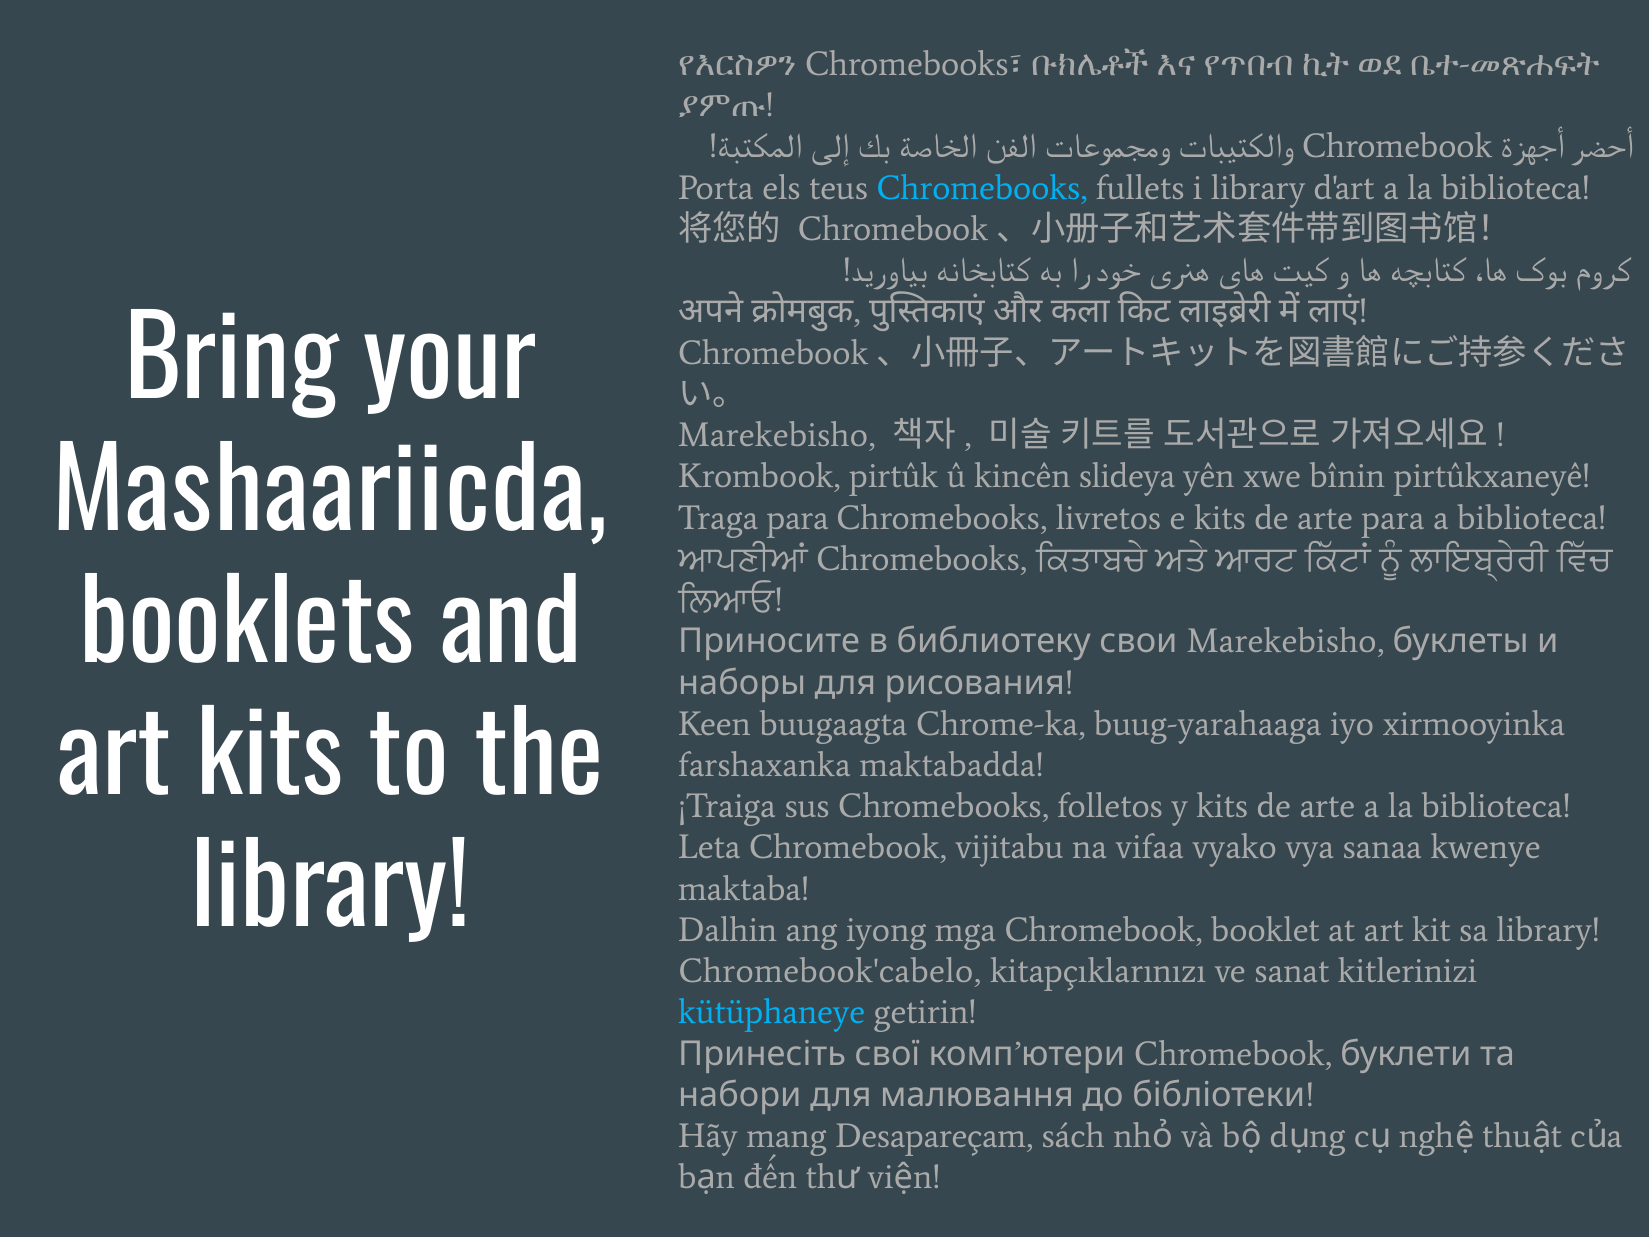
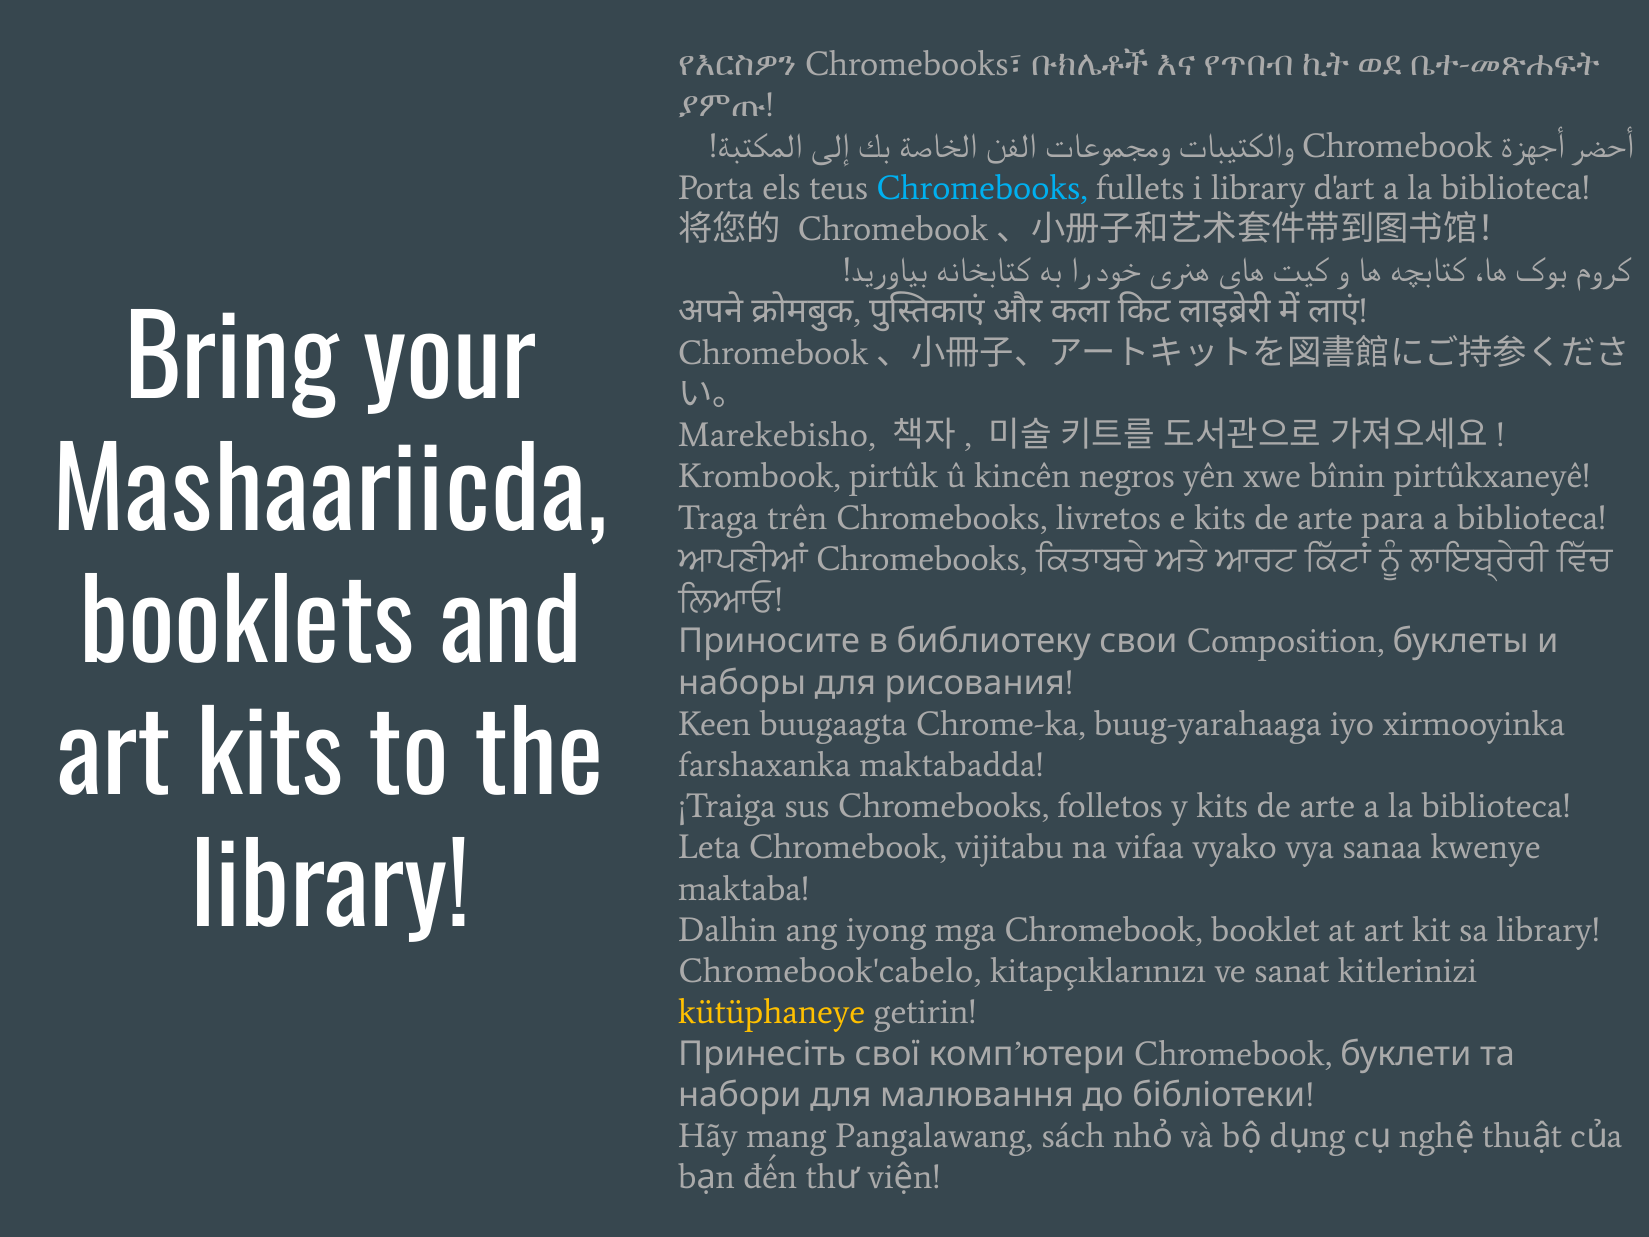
slideya: slideya -> negros
Traga para: para -> trên
Marekebisho at (1286, 641): Marekebisho -> Composition
kütüphaneye colour: light blue -> yellow
Desapareçam: Desapareçam -> Pangalawang
